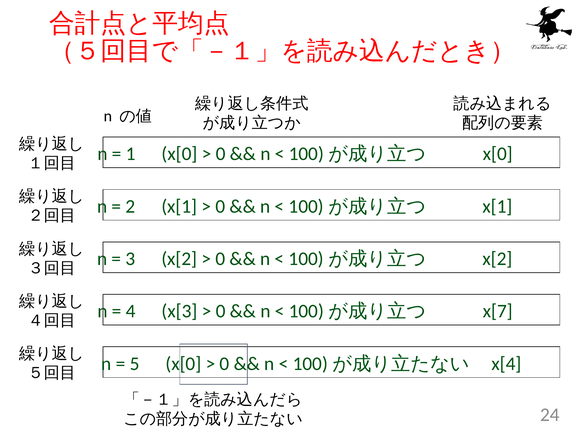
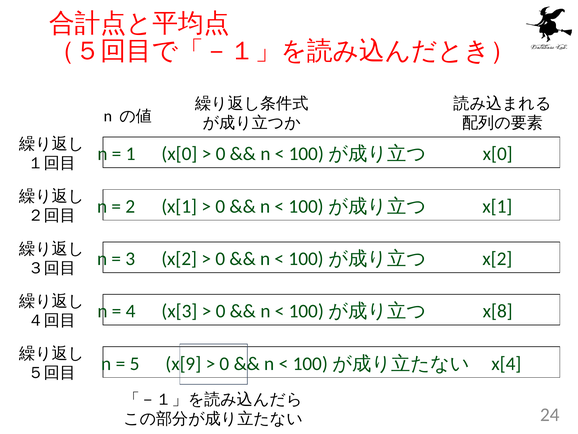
x[7: x[7 -> x[8
5 x[0: x[0 -> x[9
